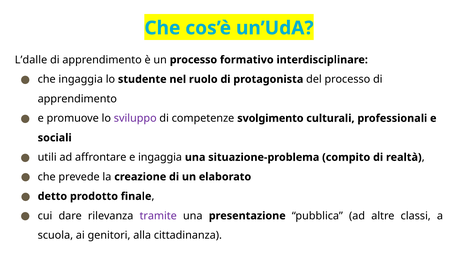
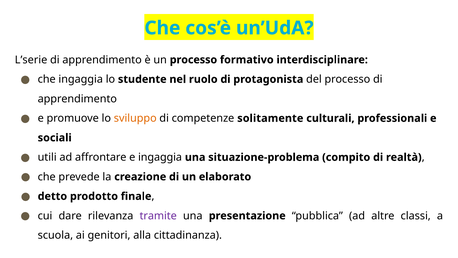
L’dalle: L’dalle -> L’serie
sviluppo at (135, 118) colour: purple -> orange
competenze svolgimento: svolgimento -> solitamente
